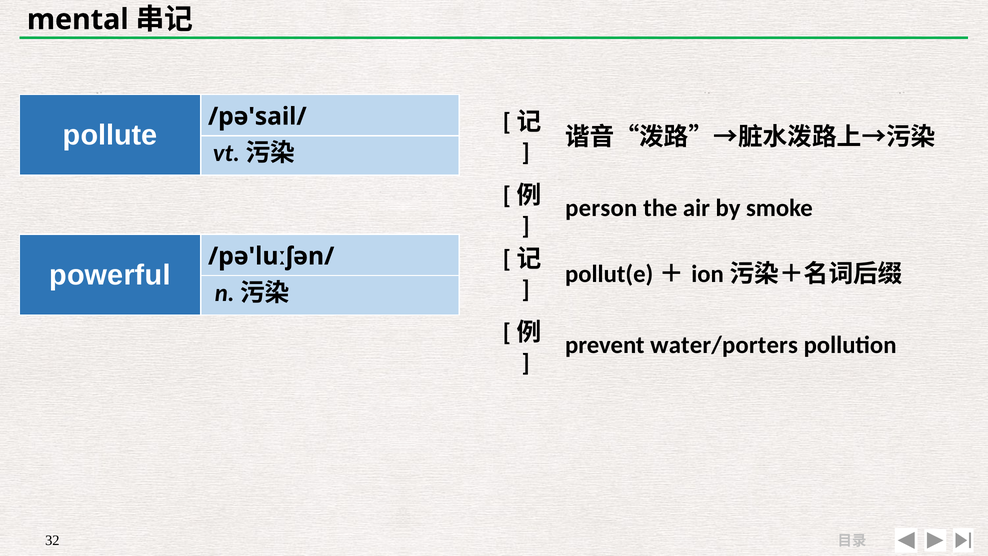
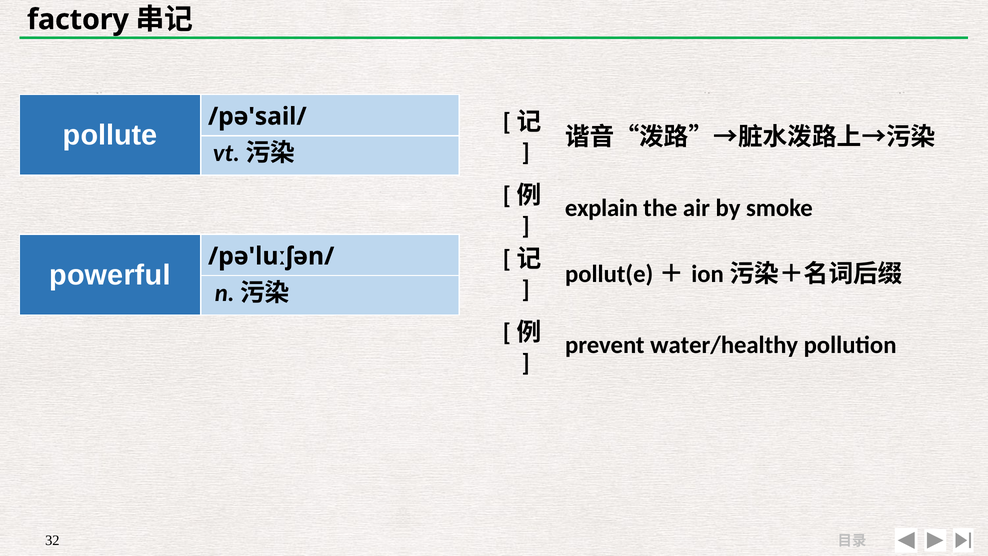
mental: mental -> factory
person: person -> explain
water/porters: water/porters -> water/healthy
